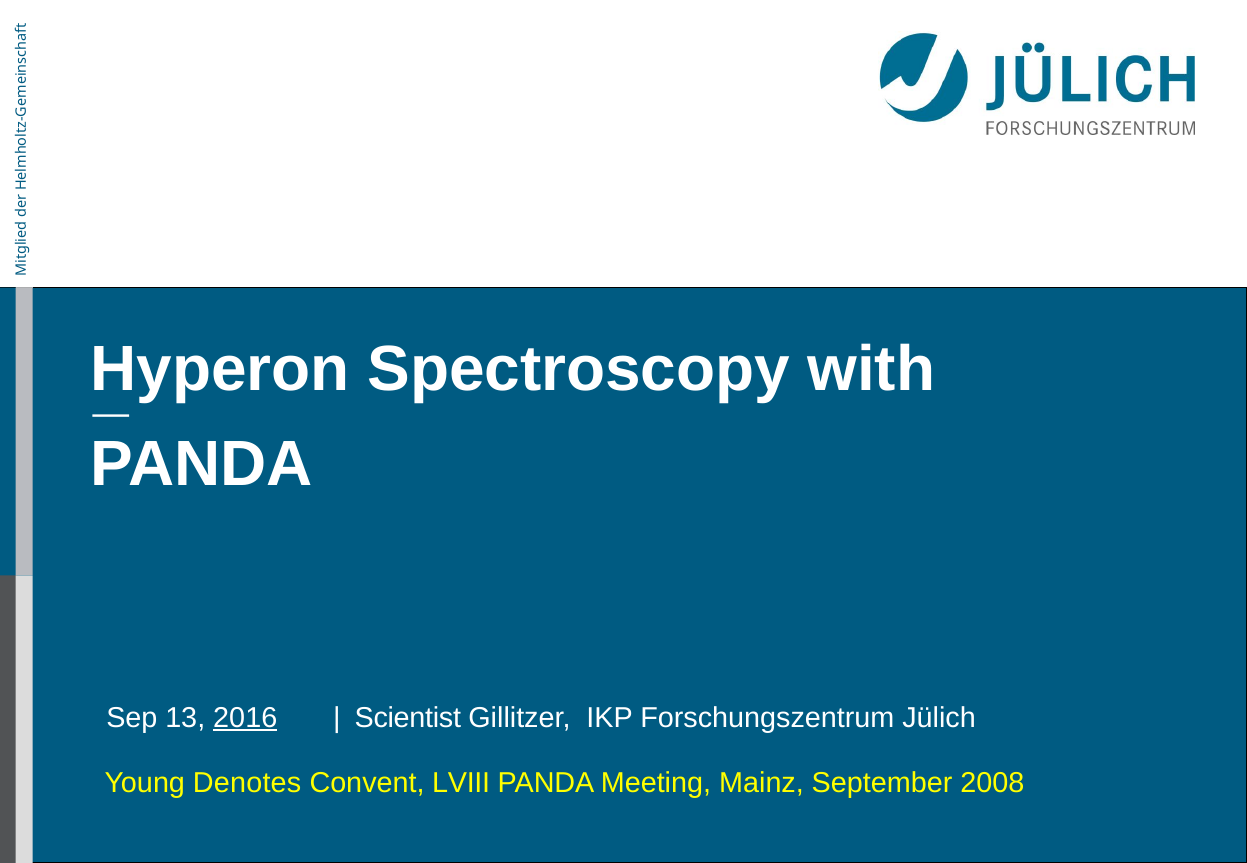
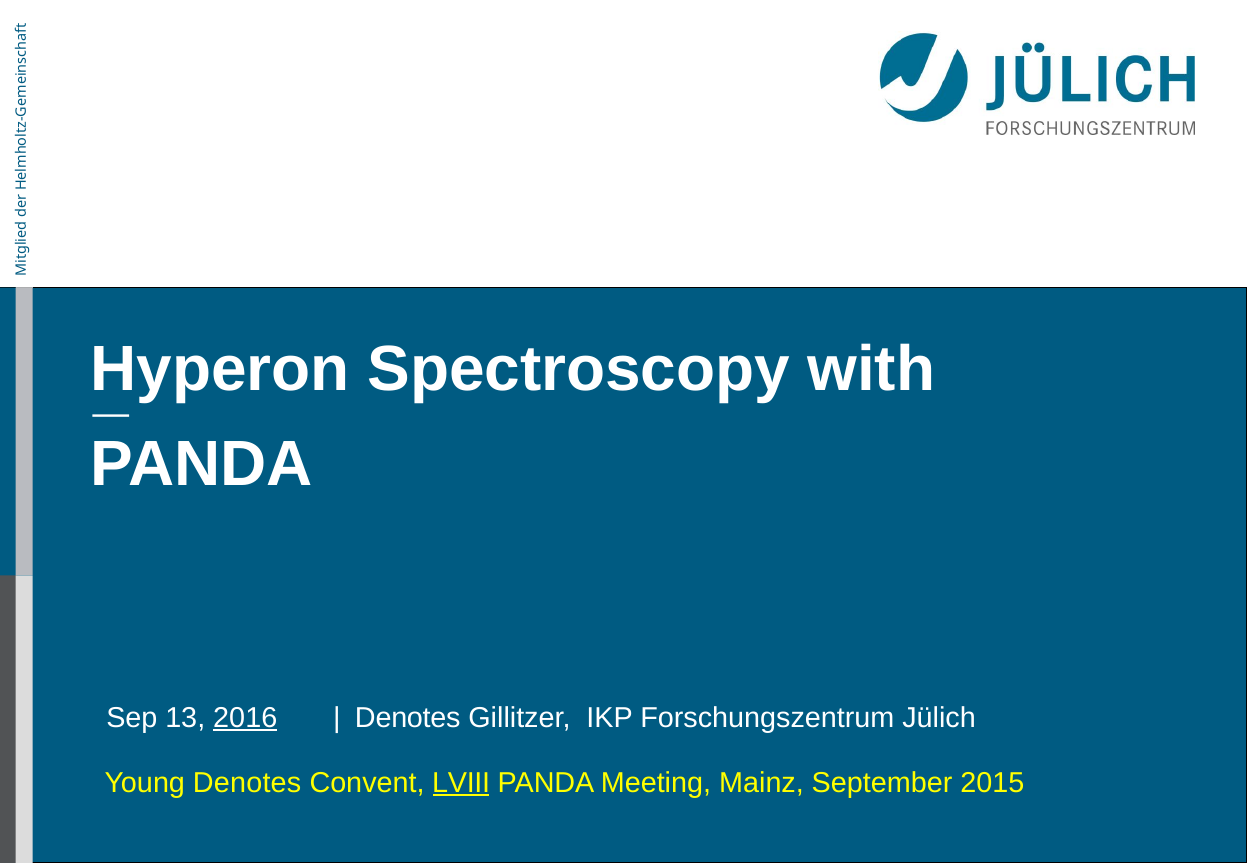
Scientist at (408, 718): Scientist -> Denotes
LVIII underline: none -> present
2008: 2008 -> 2015
